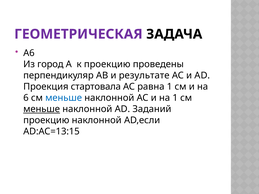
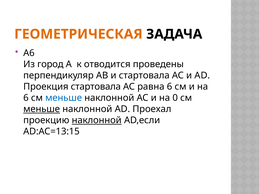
ГЕОМЕТРИЧЕСКАЯ colour: purple -> orange
к проекцию: проекцию -> отводится
и результате: результате -> стартовала
равна 1: 1 -> 6
на 1: 1 -> 0
Заданий: Заданий -> Проехал
наклонной at (97, 120) underline: none -> present
